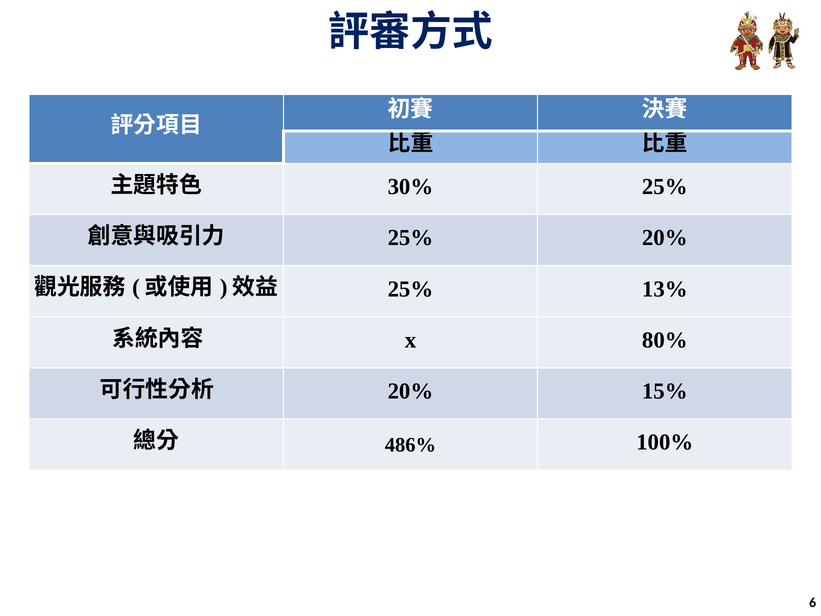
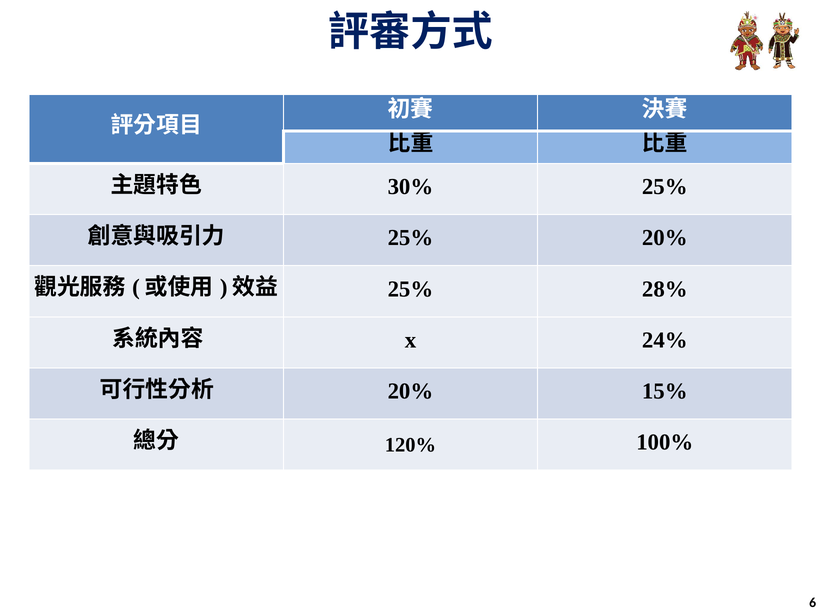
13%: 13% -> 28%
80%: 80% -> 24%
486%: 486% -> 120%
